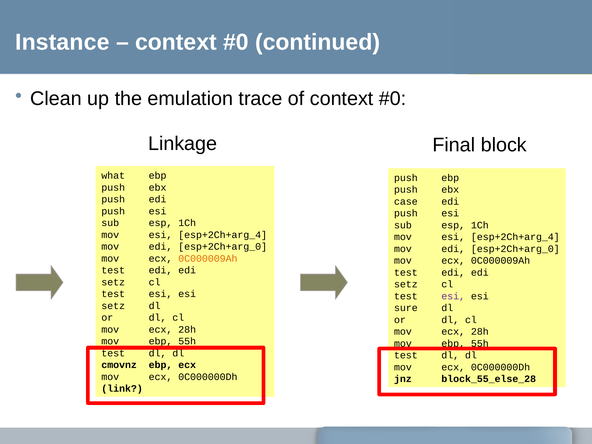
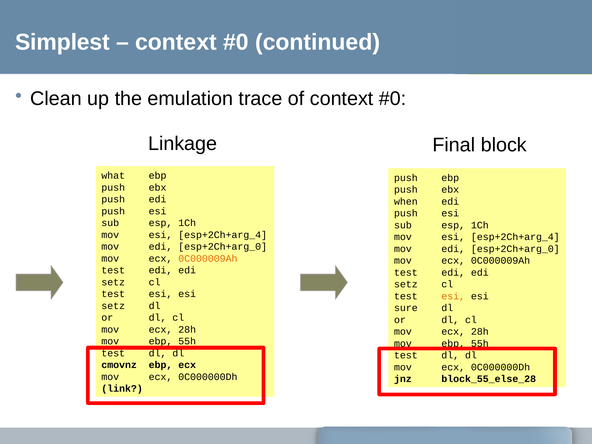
Instance: Instance -> Simplest
case: case -> when
esi at (453, 296) colour: purple -> orange
